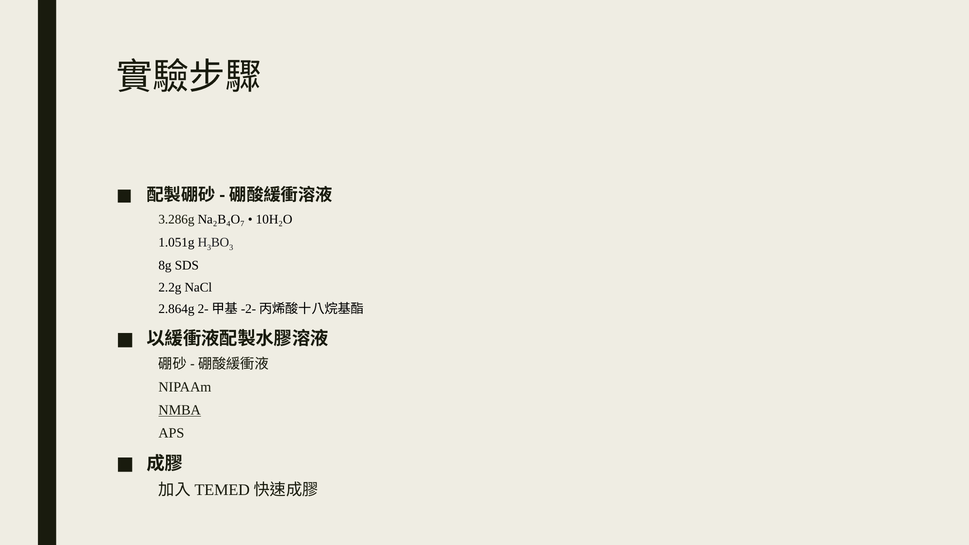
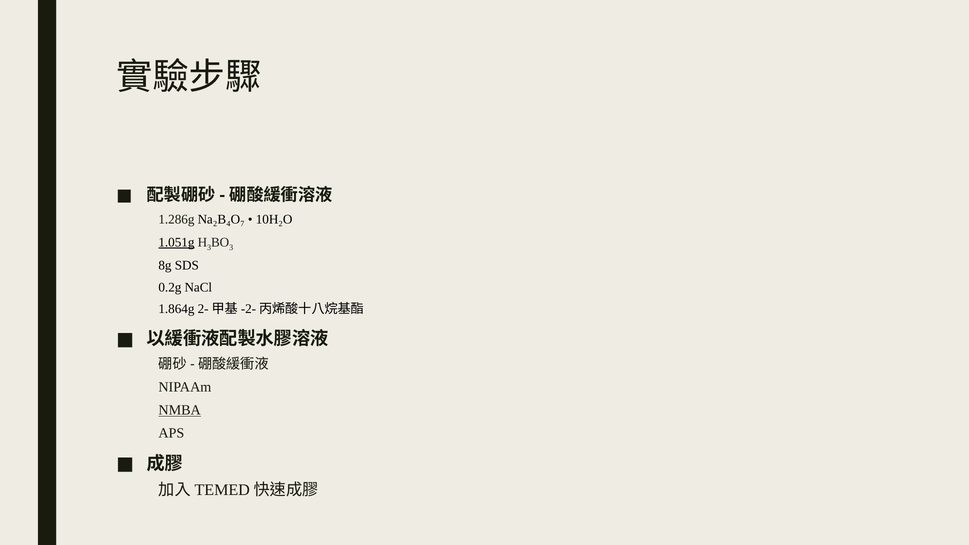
3.286g: 3.286g -> 1.286g
1.051g underline: none -> present
2.2g: 2.2g -> 0.2g
2.864g: 2.864g -> 1.864g
